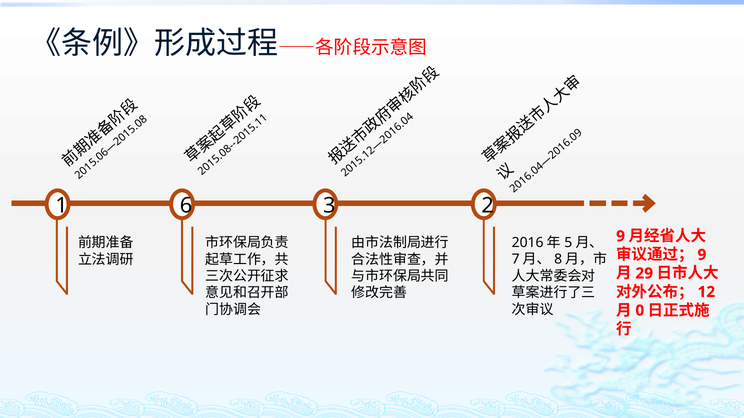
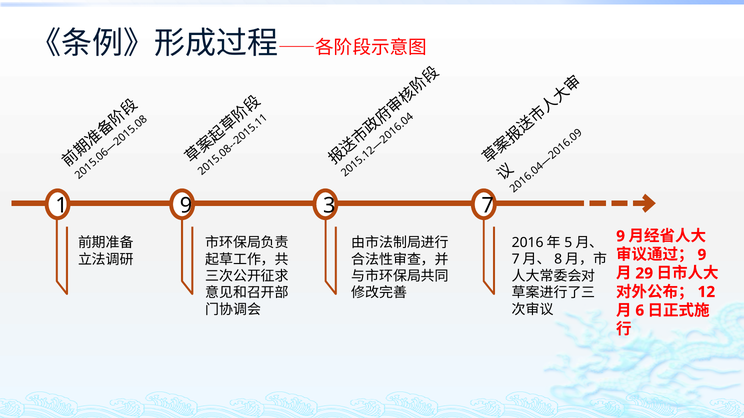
6 at (186, 206): 6 -> 9
3 2: 2 -> 7
0 at (640, 311): 0 -> 6
